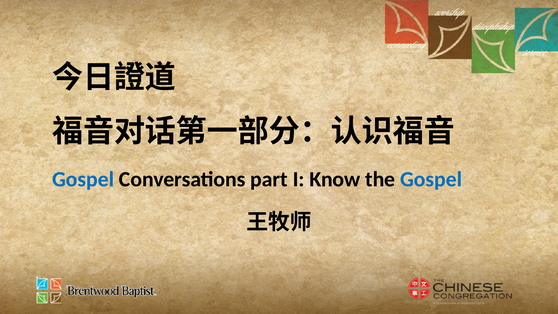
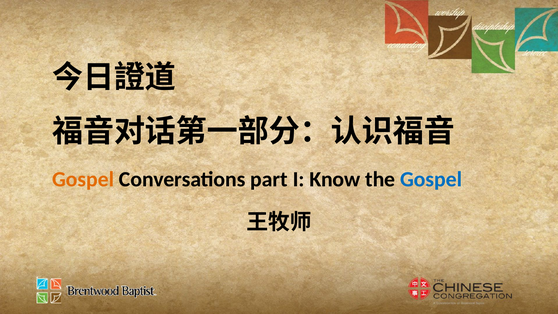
Gospel at (83, 179) colour: blue -> orange
